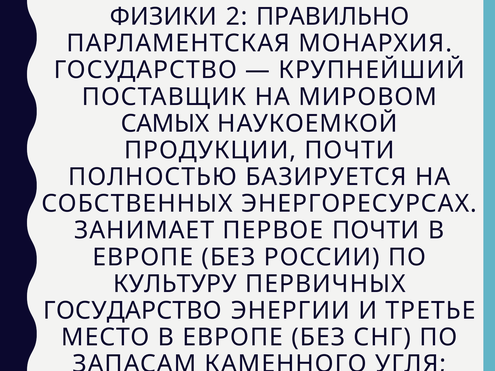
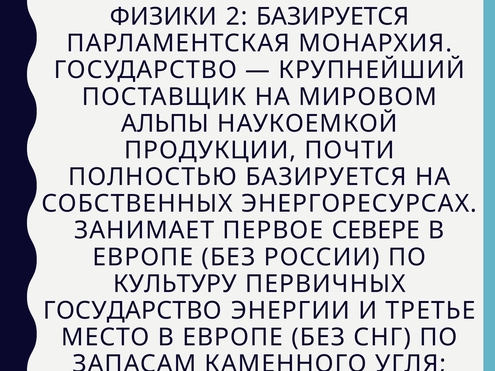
2 ПРАВИЛЬНО: ПРАВИЛЬНО -> БАЗИРУЕТСЯ
САМЫХ: САМЫХ -> АЛЬПЫ
ПЕРВОЕ ПОЧТИ: ПОЧТИ -> СЕВЕРЕ
